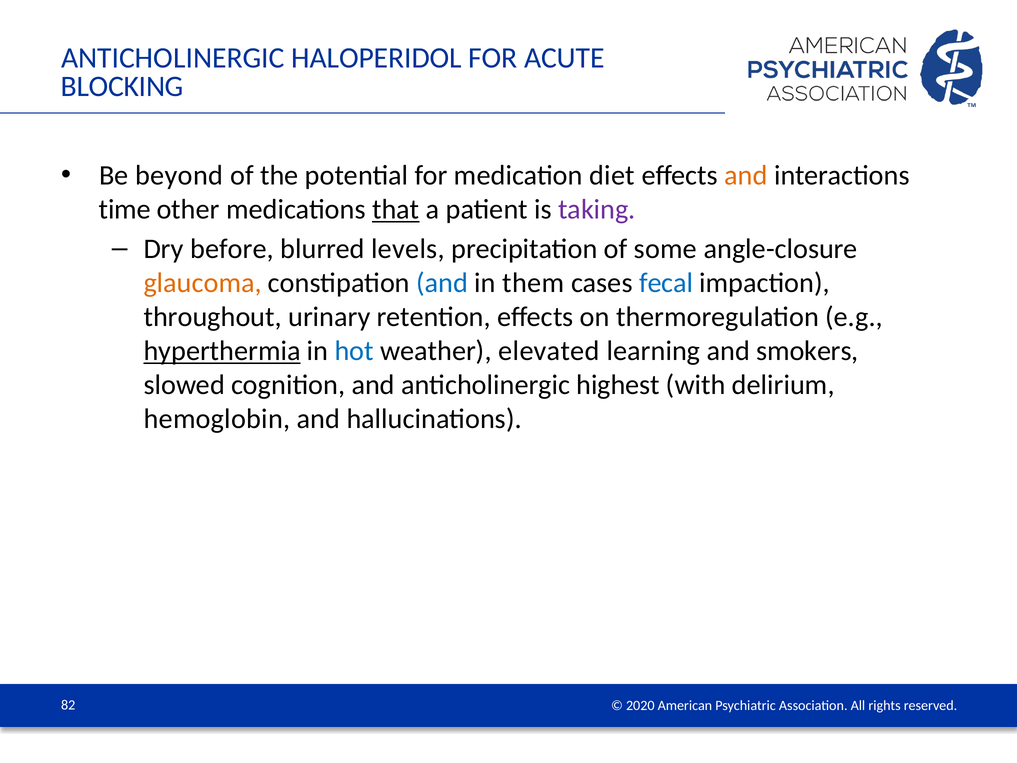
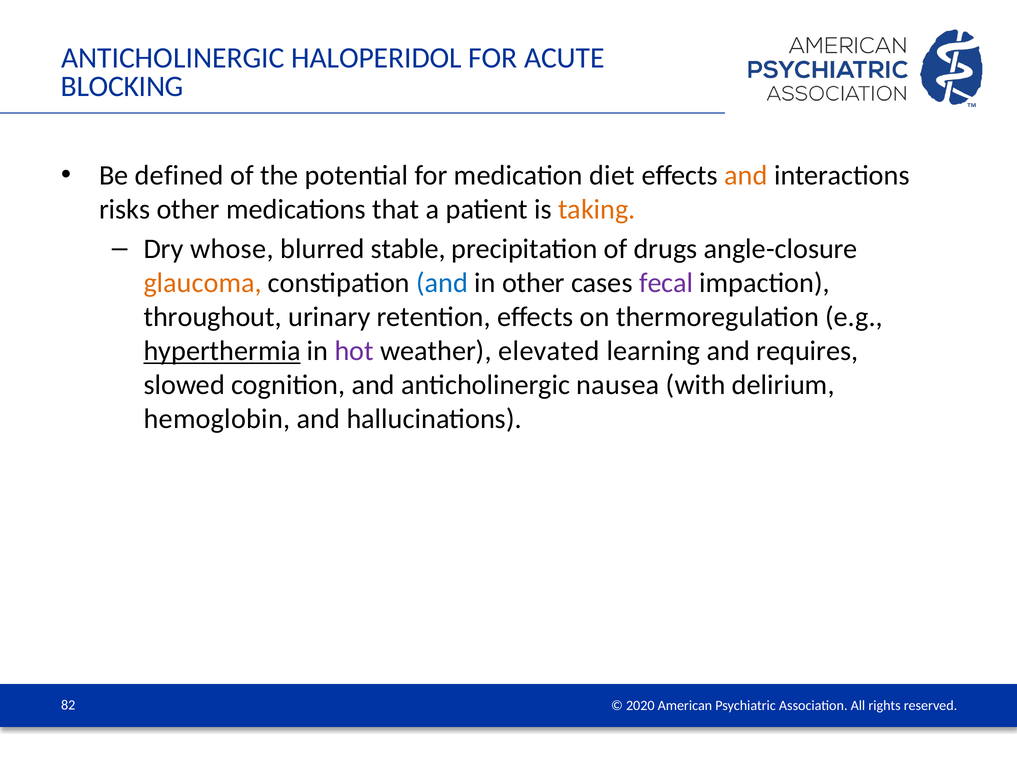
beyond: beyond -> defined
time: time -> risks
that underline: present -> none
taking colour: purple -> orange
before: before -> whose
levels: levels -> stable
some: some -> drugs
in them: them -> other
fecal colour: blue -> purple
hot colour: blue -> purple
smokers: smokers -> requires
highest: highest -> nausea
